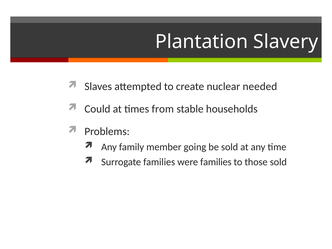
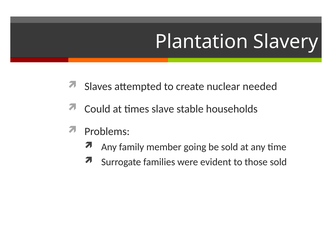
from: from -> slave
were families: families -> evident
